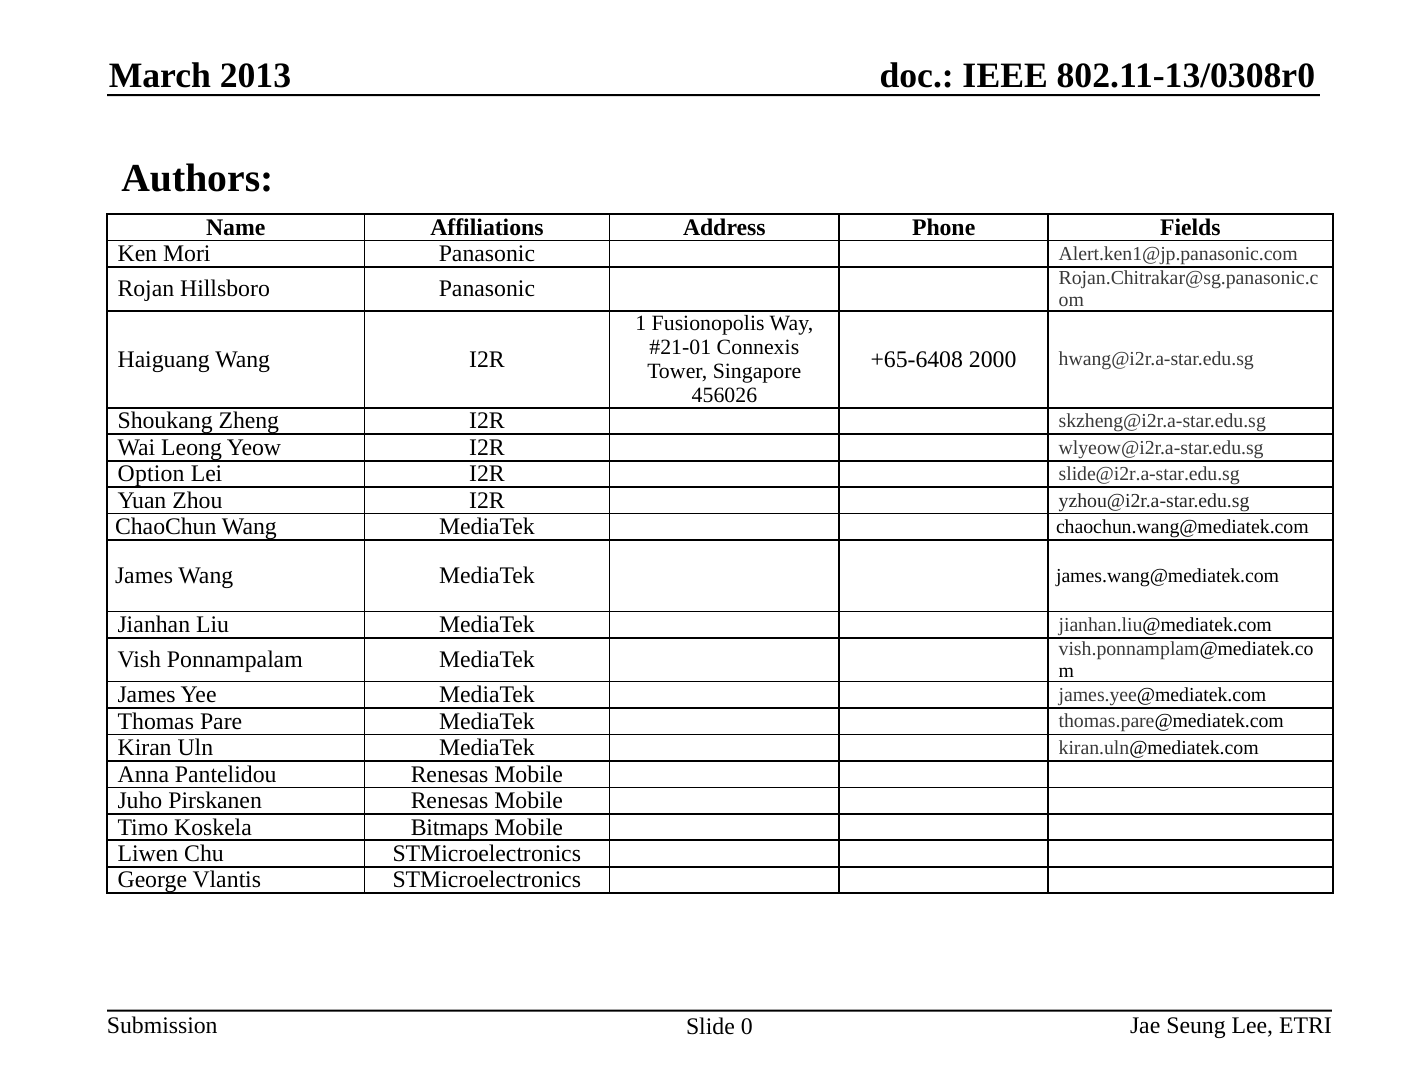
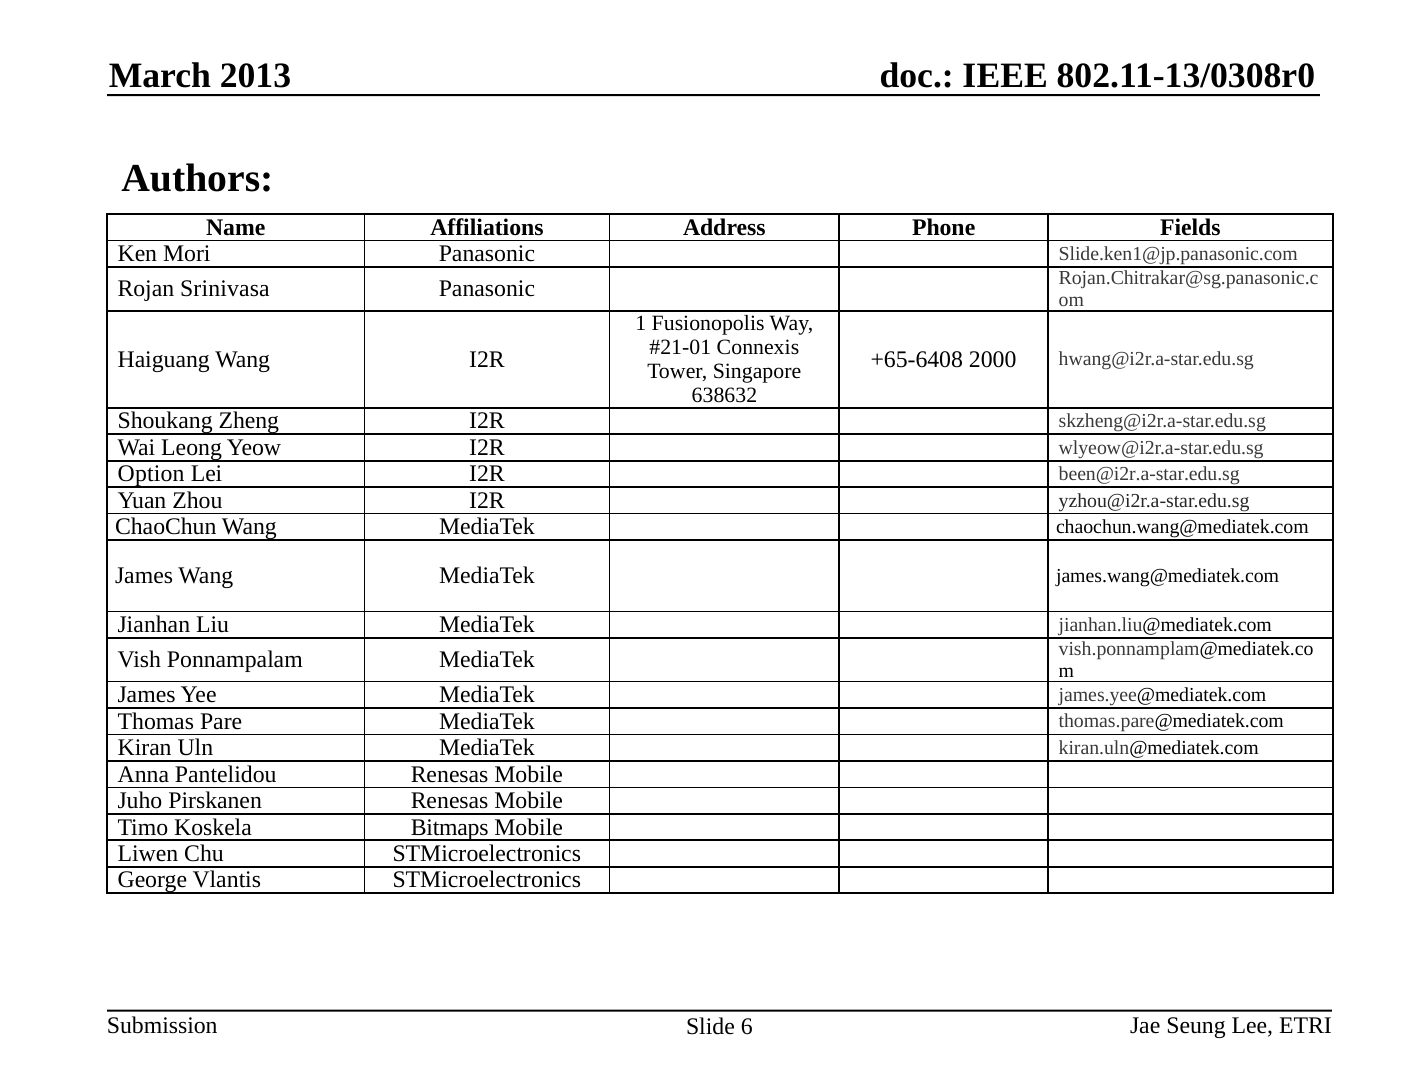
Alert.ken1@jp.panasonic.com: Alert.ken1@jp.panasonic.com -> Slide.ken1@jp.panasonic.com
Hillsboro: Hillsboro -> Srinivasa
456026: 456026 -> 638632
slide@i2r.a-star.edu.sg: slide@i2r.a-star.edu.sg -> been@i2r.a-star.edu.sg
0: 0 -> 6
